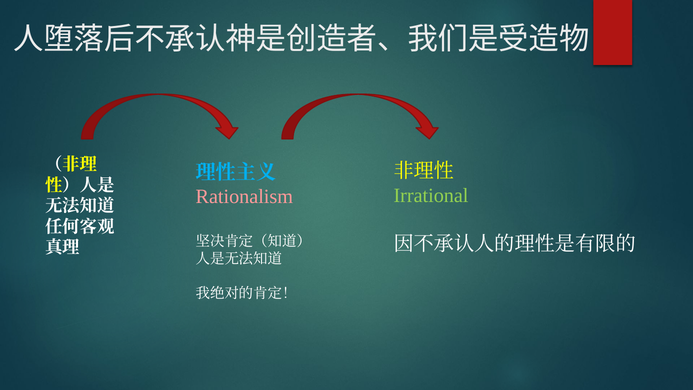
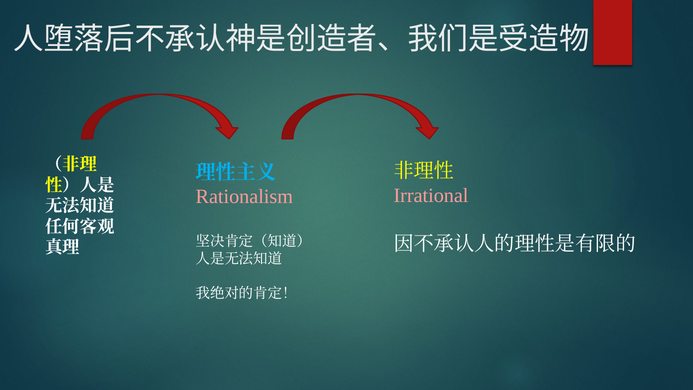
Irrational colour: light green -> pink
